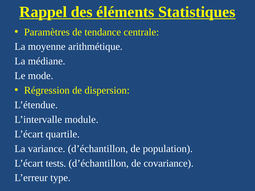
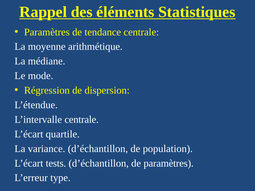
L’intervalle module: module -> centrale
de covariance: covariance -> paramètres
